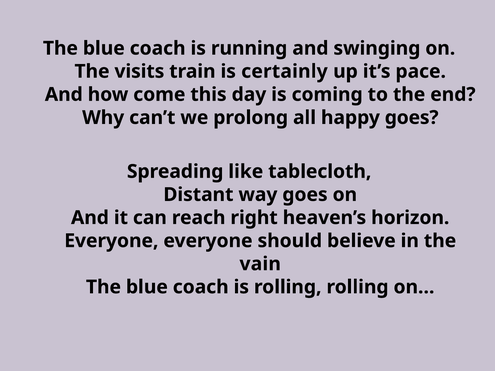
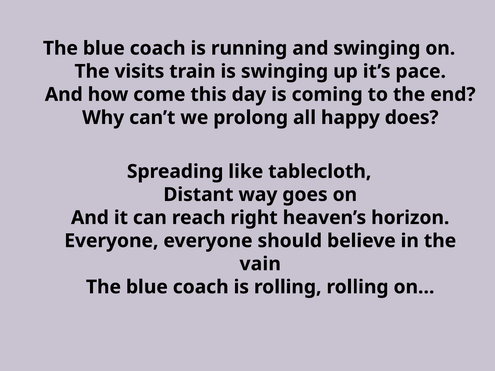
is certainly: certainly -> swinging
happy goes: goes -> does
